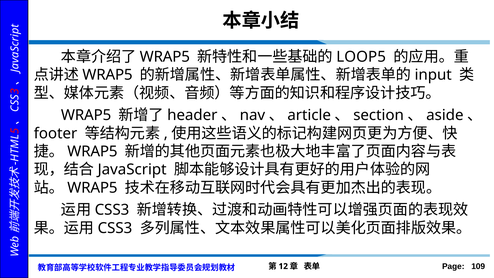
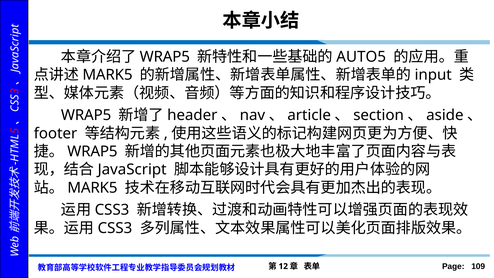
LOOP5: LOOP5 -> AUTO5
WRAP5 at (108, 75): WRAP5 -> MARK5
WRAP5 at (92, 188): WRAP5 -> MARK5
